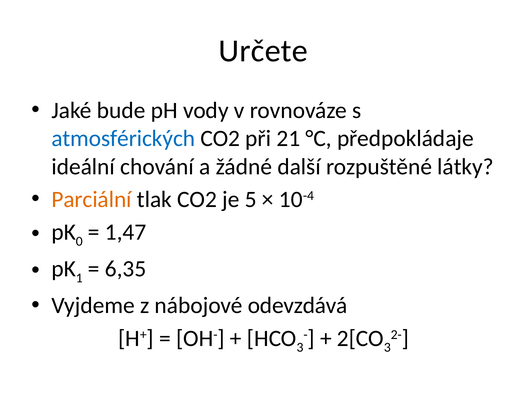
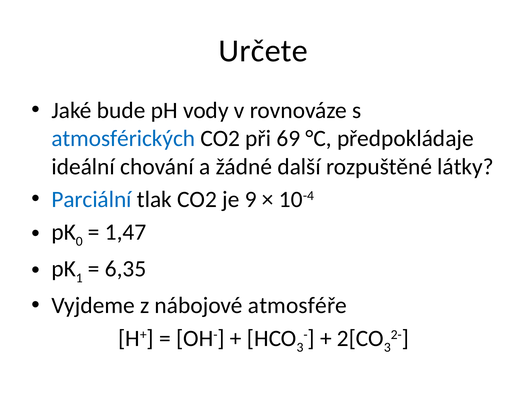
21: 21 -> 69
Parciální colour: orange -> blue
5: 5 -> 9
odevzdává: odevzdává -> atmosféře
